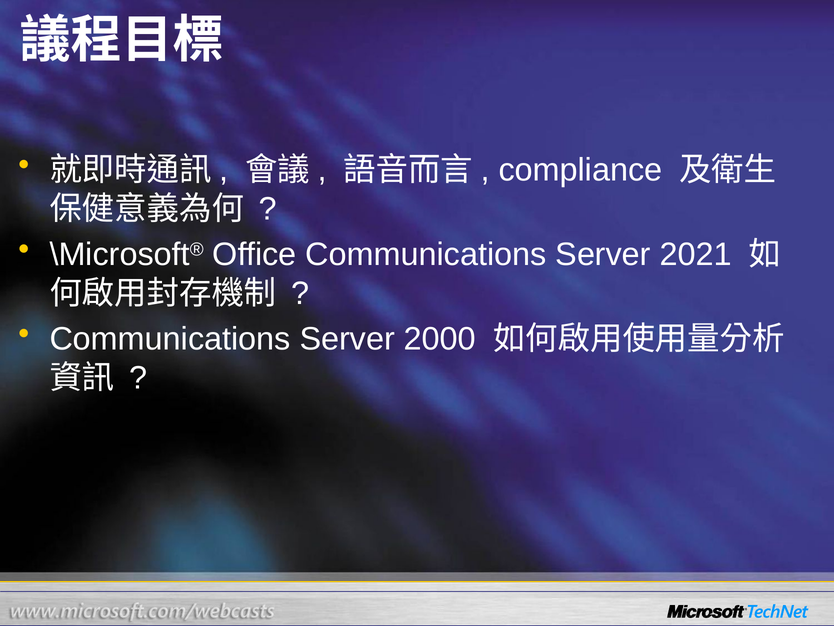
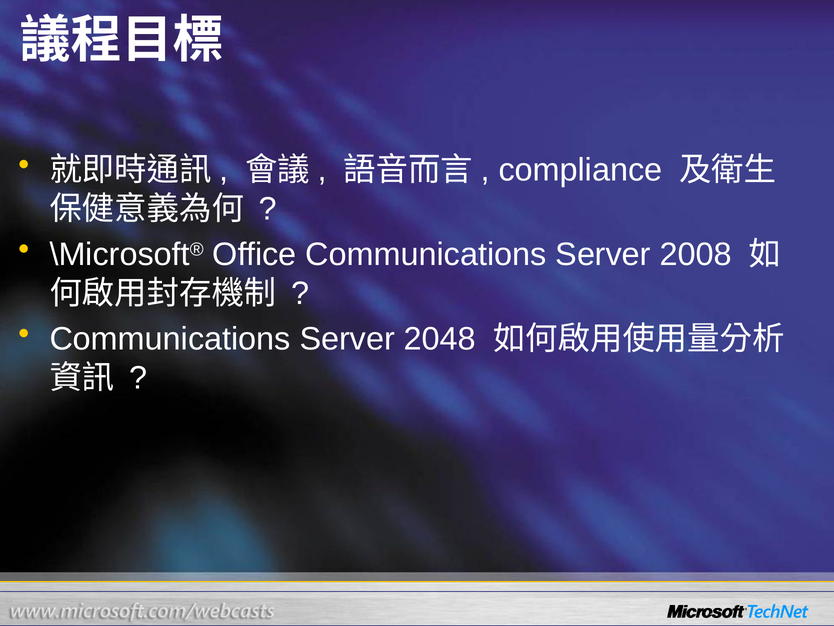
2021: 2021 -> 2008
2000: 2000 -> 2048
